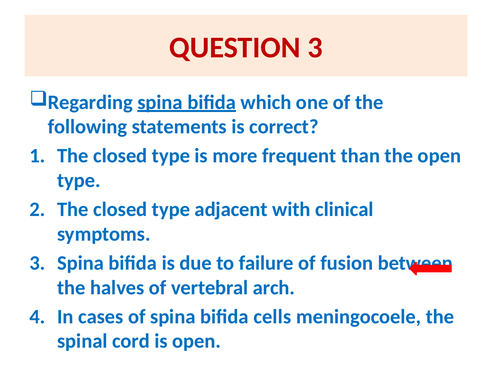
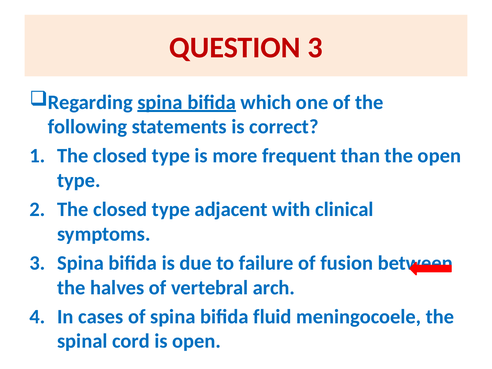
cells: cells -> fluid
